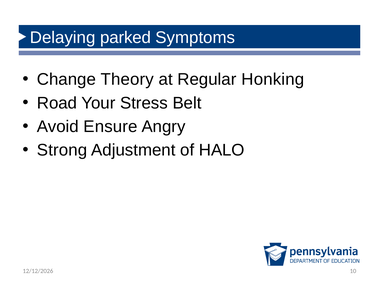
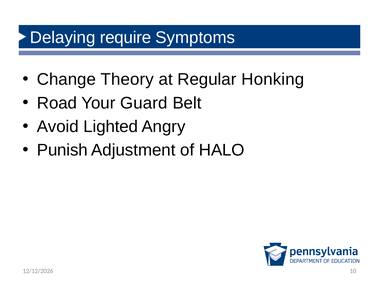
parked: parked -> require
Stress: Stress -> Guard
Ensure: Ensure -> Lighted
Strong: Strong -> Punish
